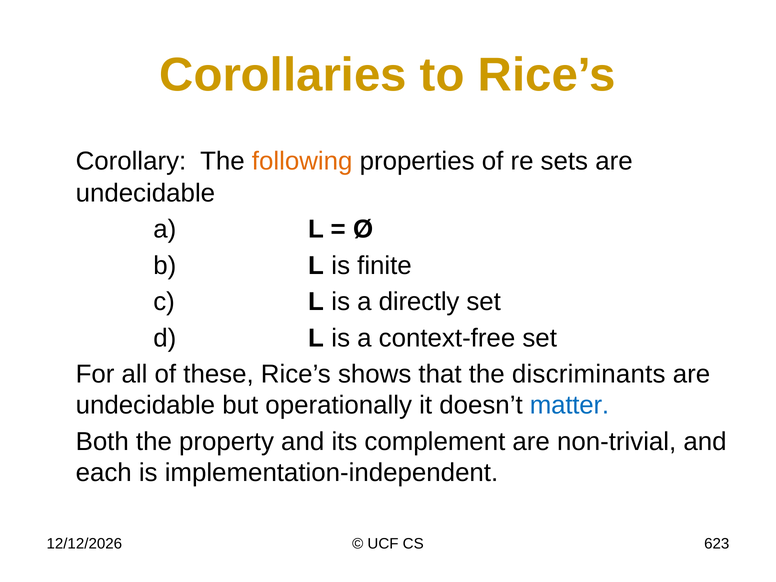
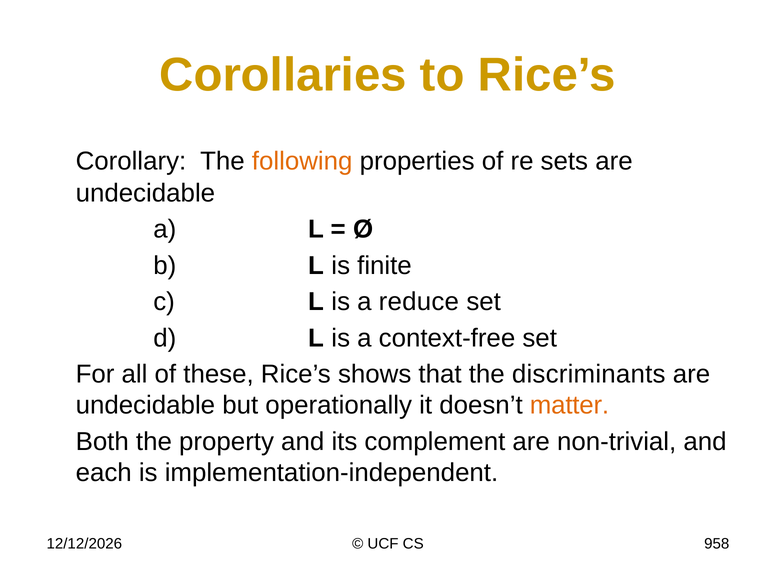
directly: directly -> reduce
matter colour: blue -> orange
623: 623 -> 958
